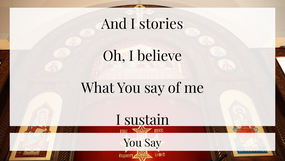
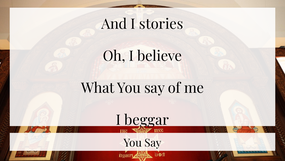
sustain: sustain -> beggar
